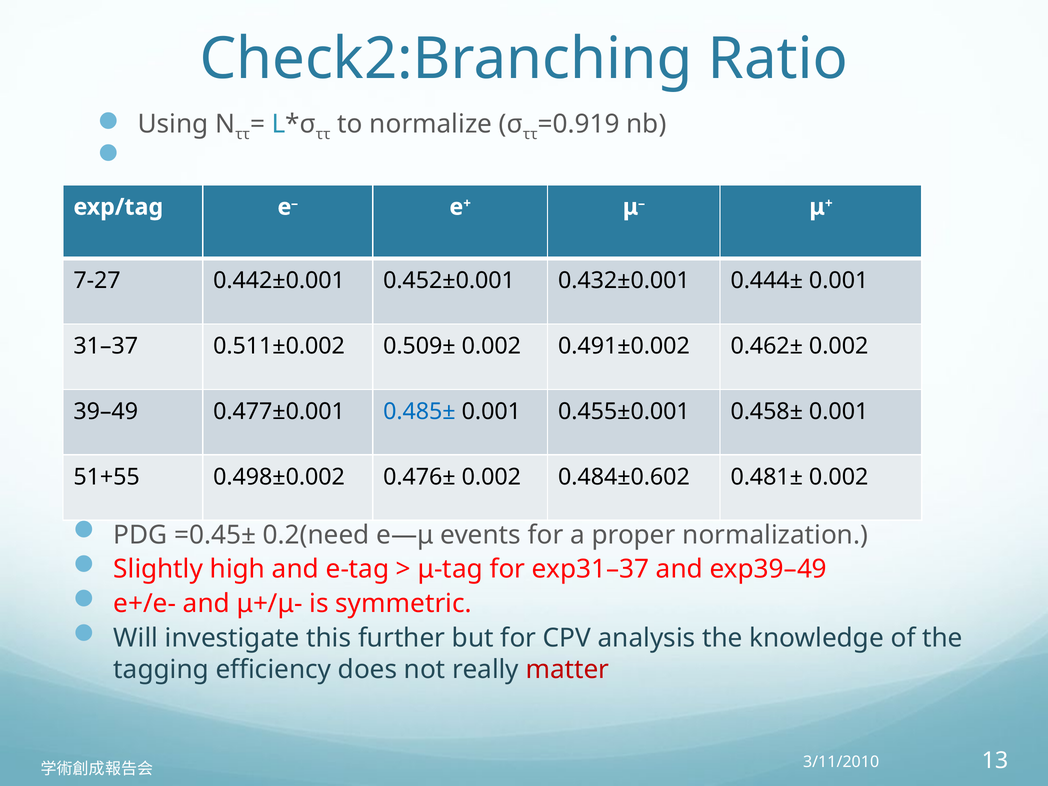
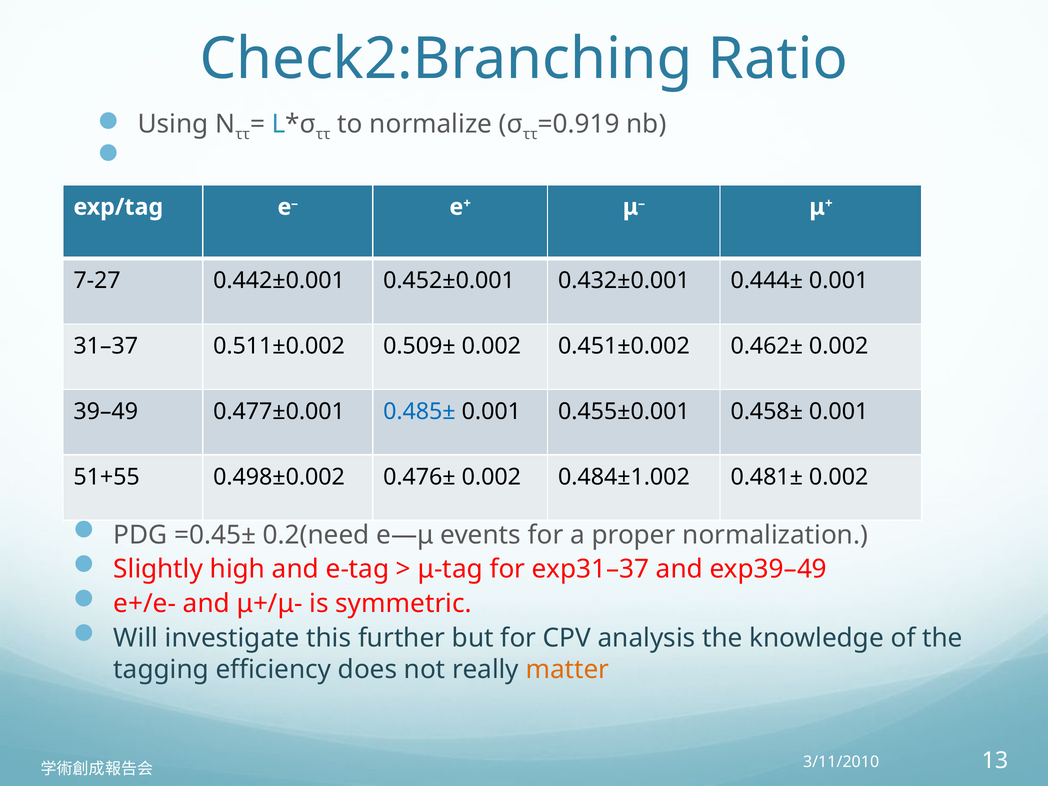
0.491±0.002: 0.491±0.002 -> 0.451±0.002
0.484±0.602: 0.484±0.602 -> 0.484±1.002
matter colour: red -> orange
